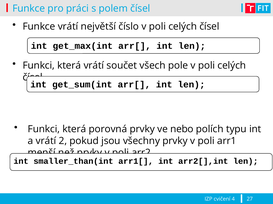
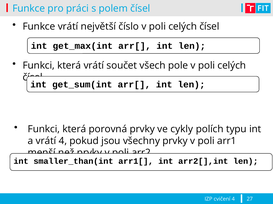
nebo: nebo -> cykly
vrátí 2: 2 -> 4
